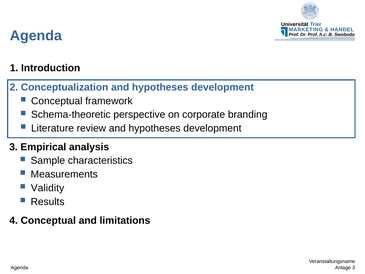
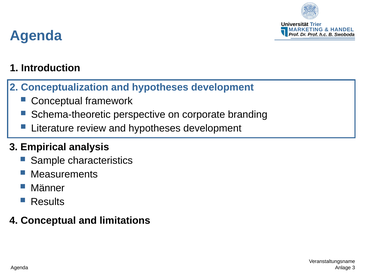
Validity: Validity -> Männer
